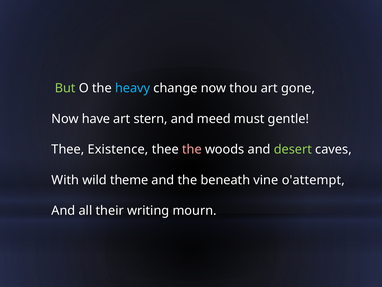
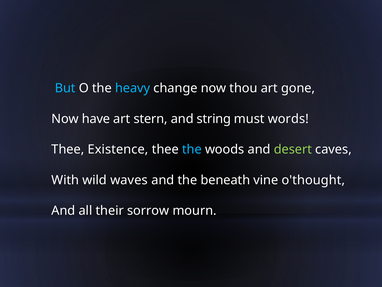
But colour: light green -> light blue
meed: meed -> string
gentle: gentle -> words
the at (192, 149) colour: pink -> light blue
theme: theme -> waves
o'attempt: o'attempt -> o'thought
writing: writing -> sorrow
